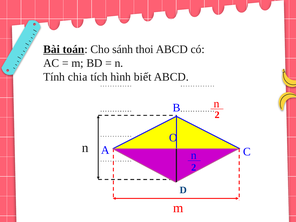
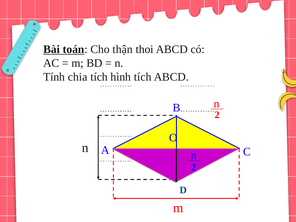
sánh: sánh -> thận
hình biết: biết -> tích
